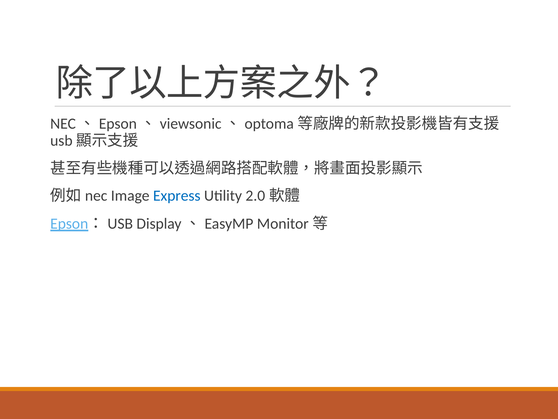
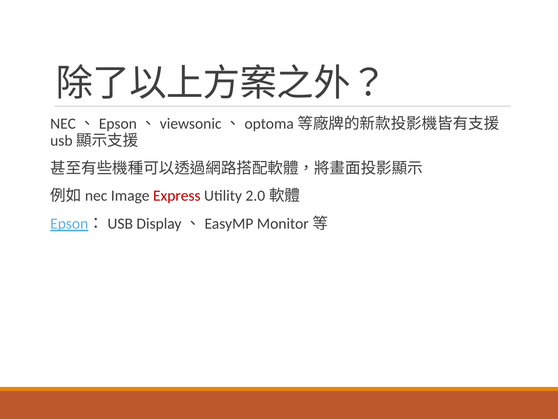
Express colour: blue -> red
